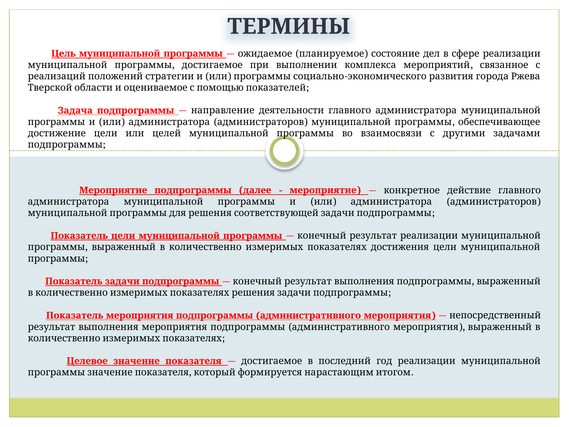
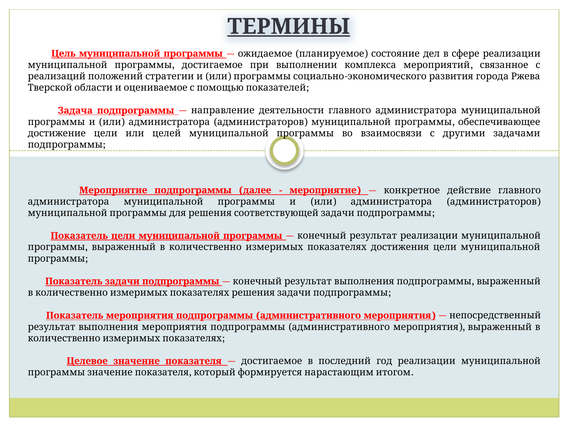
ТЕРМИНЫ underline: none -> present
